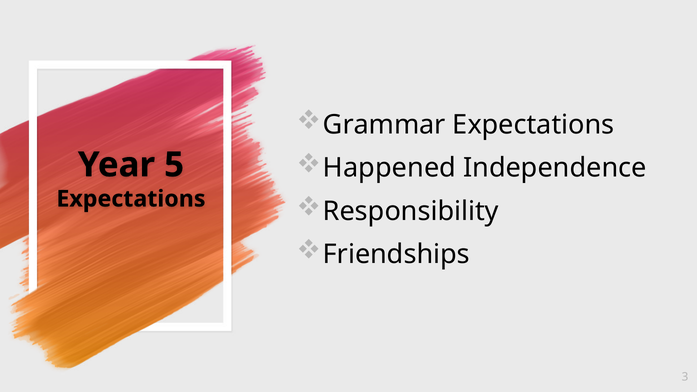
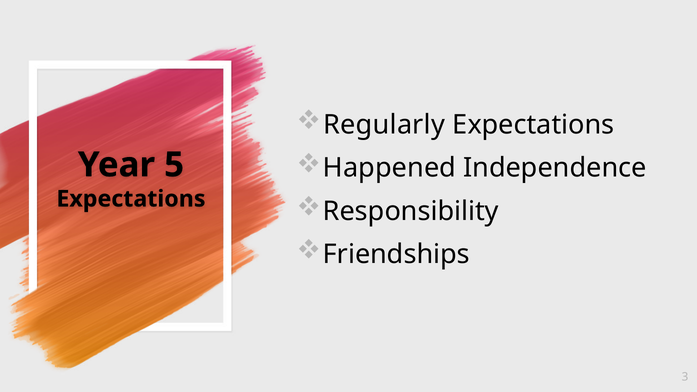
Grammar: Grammar -> Regularly
